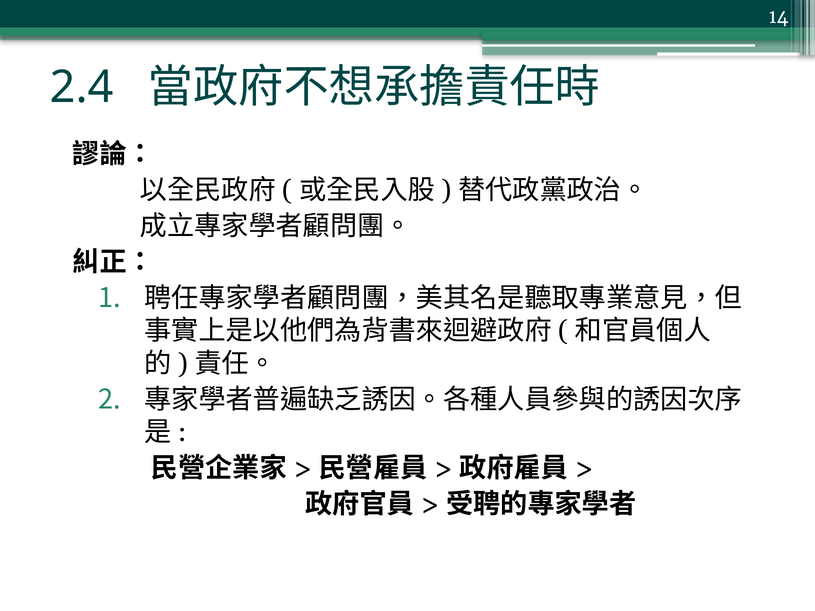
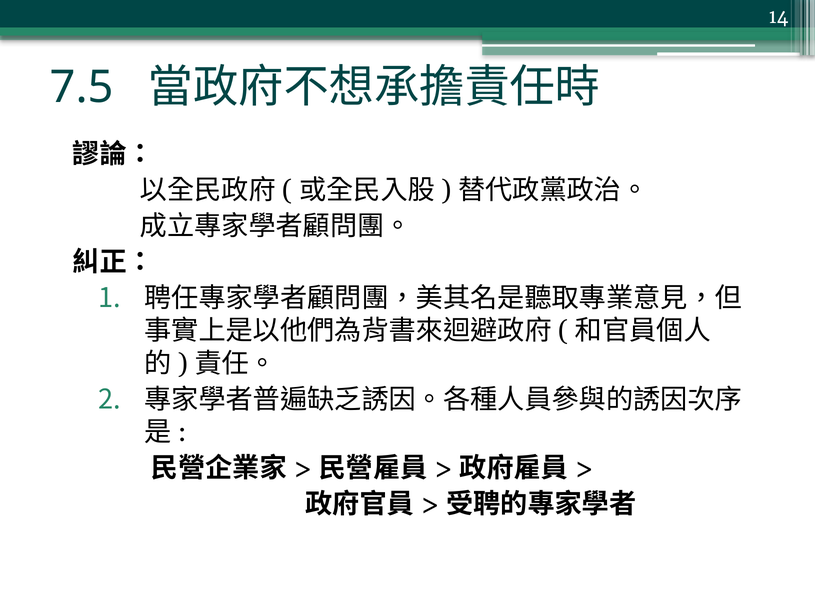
2.4: 2.4 -> 7.5
